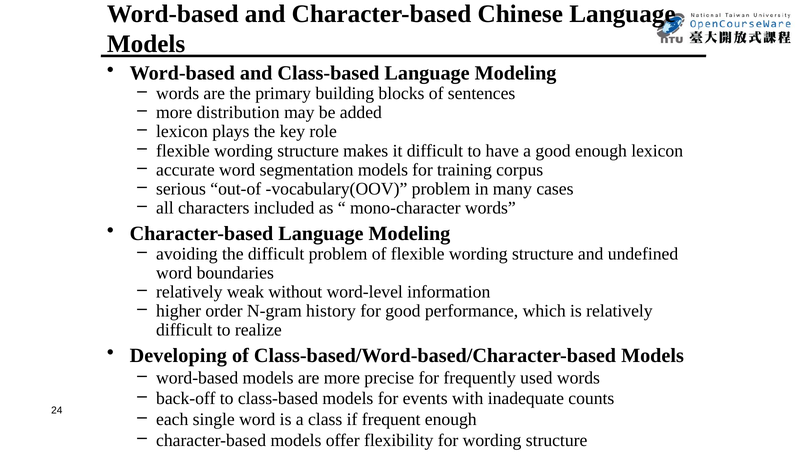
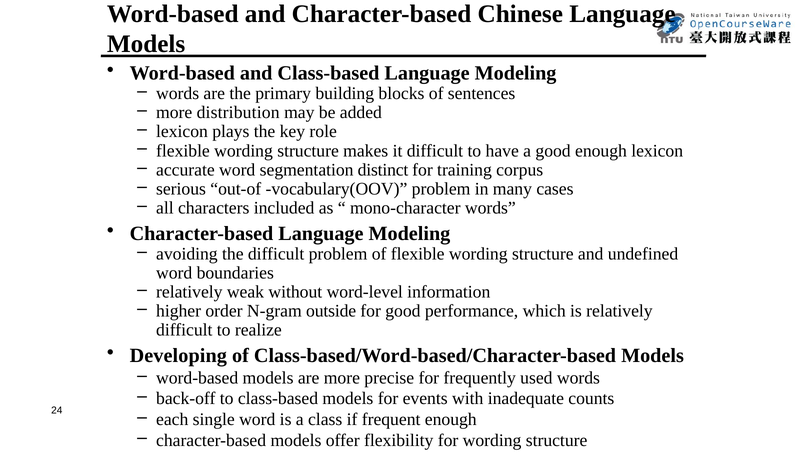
segmentation models: models -> distinct
history: history -> outside
